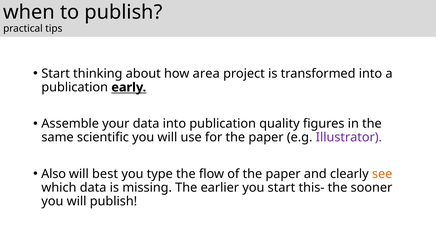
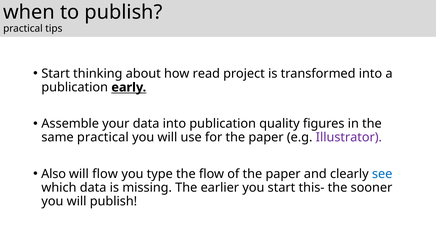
area: area -> read
same scientific: scientific -> practical
will best: best -> flow
see colour: orange -> blue
